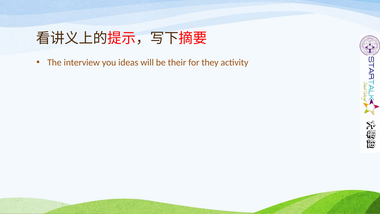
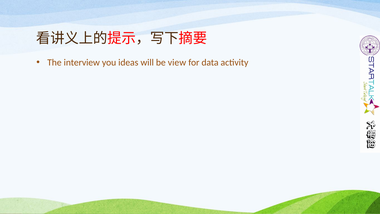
their: their -> view
they: they -> data
